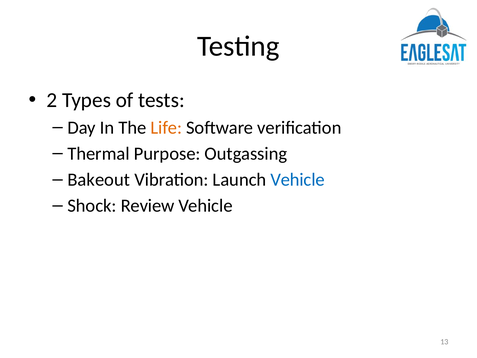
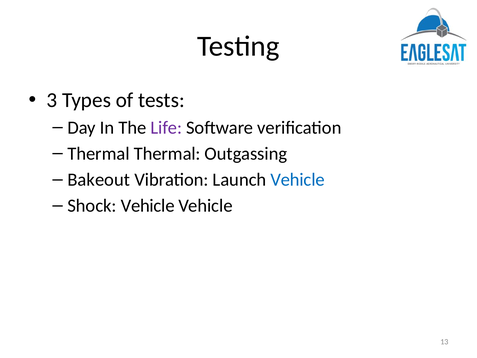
2: 2 -> 3
Life colour: orange -> purple
Thermal Purpose: Purpose -> Thermal
Shock Review: Review -> Vehicle
